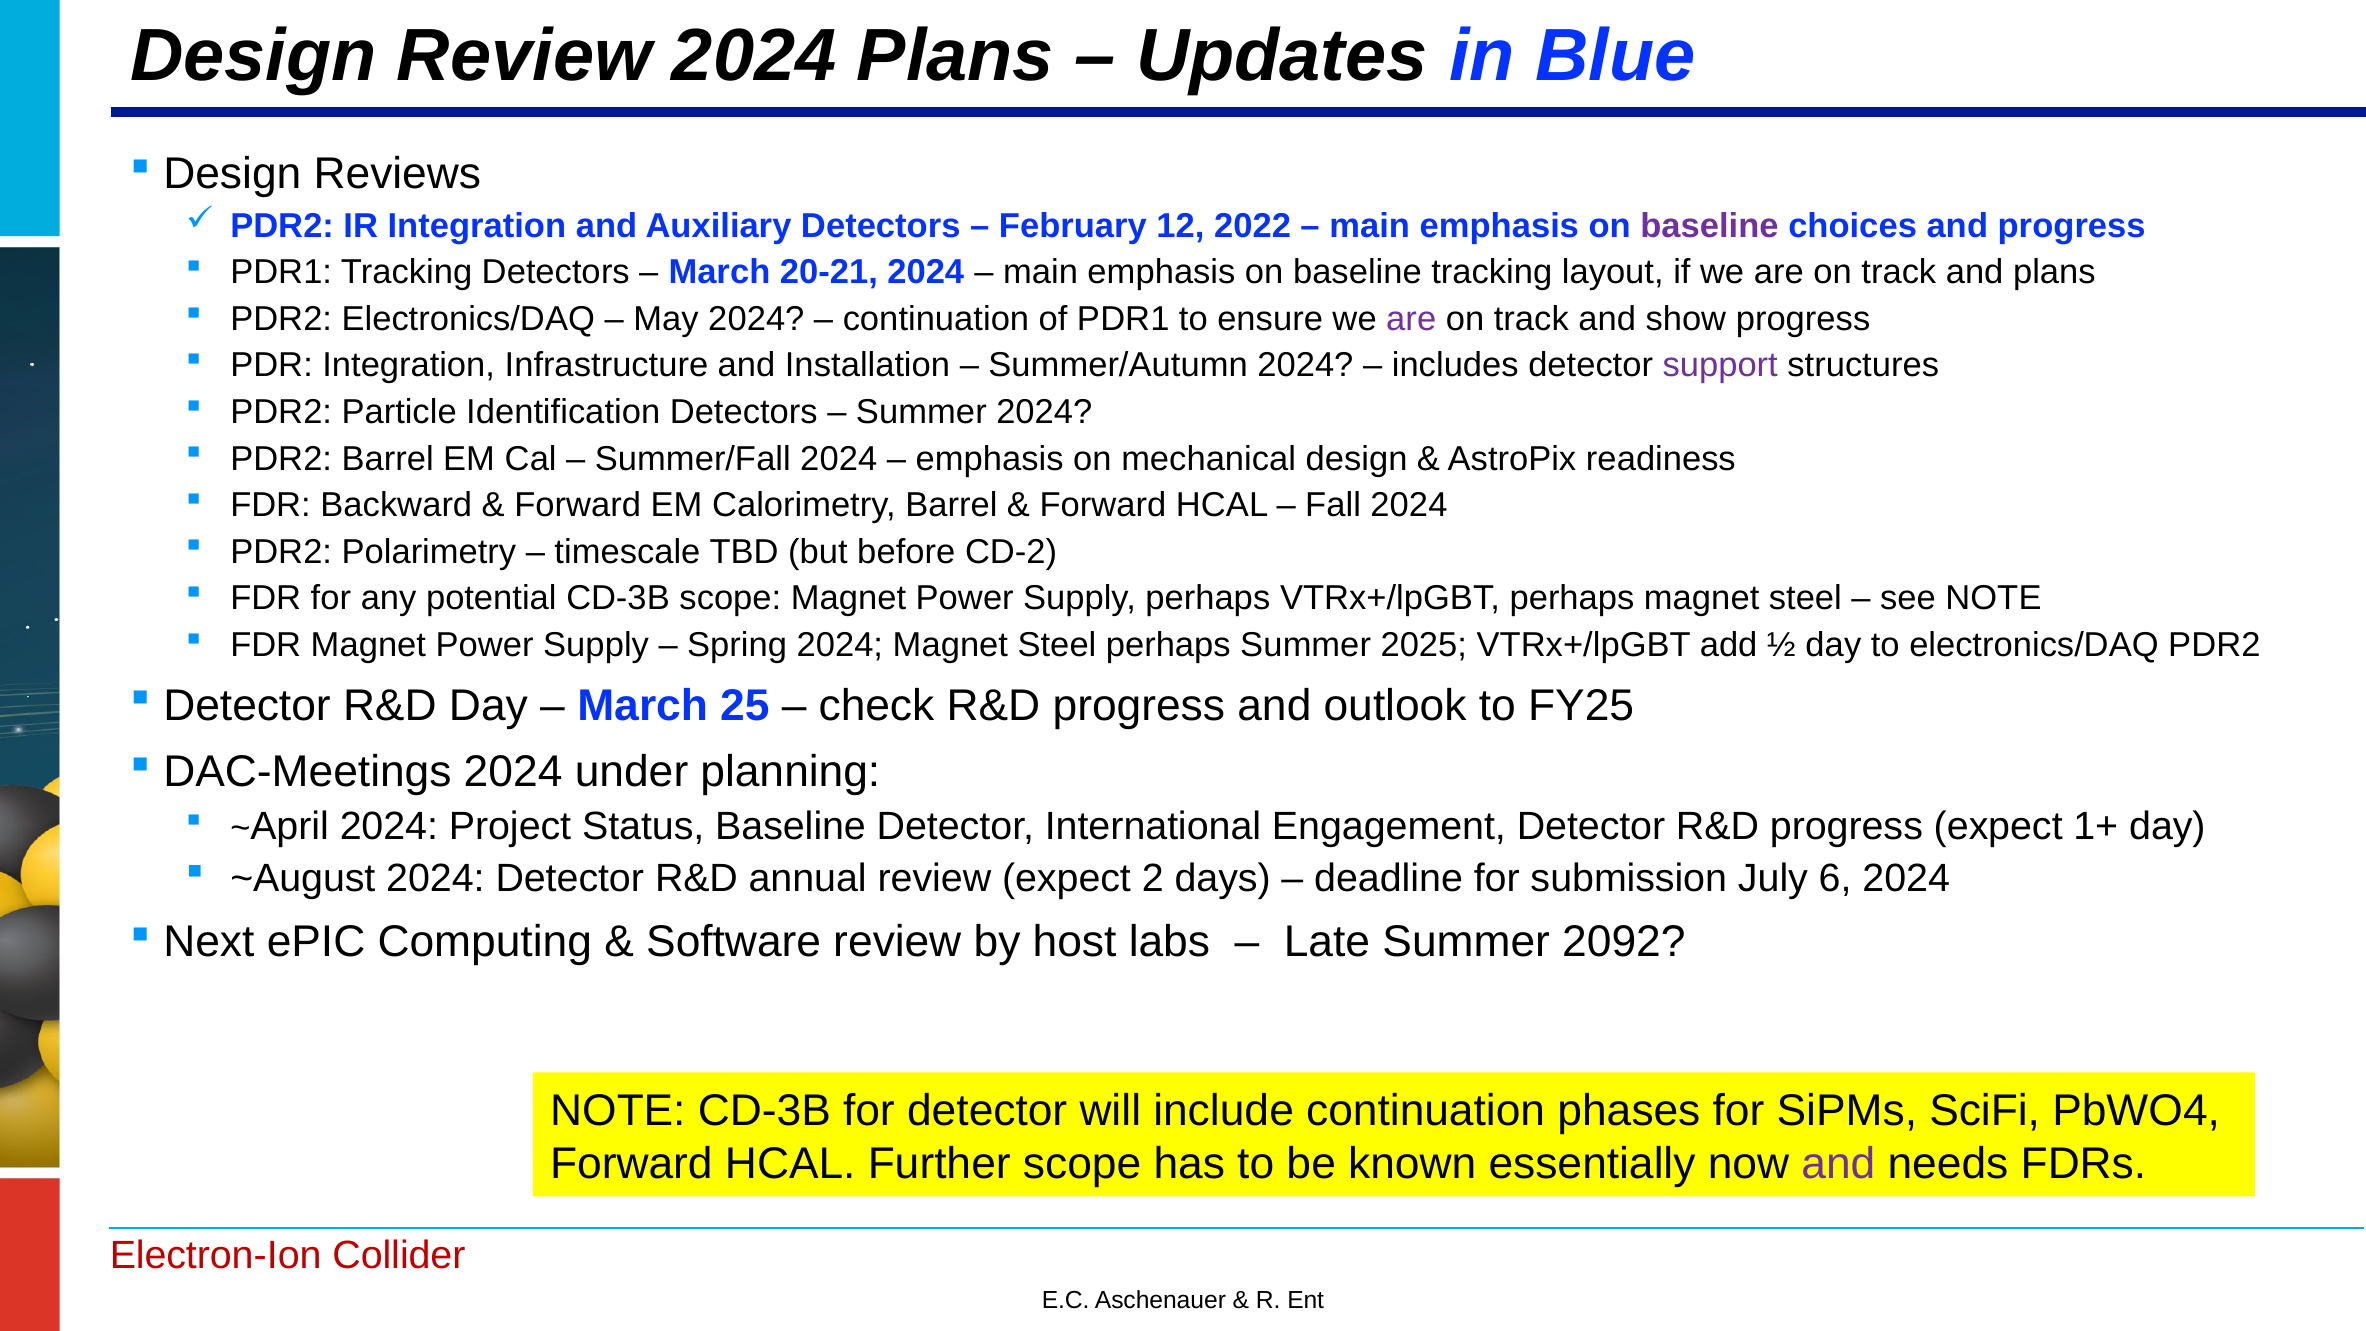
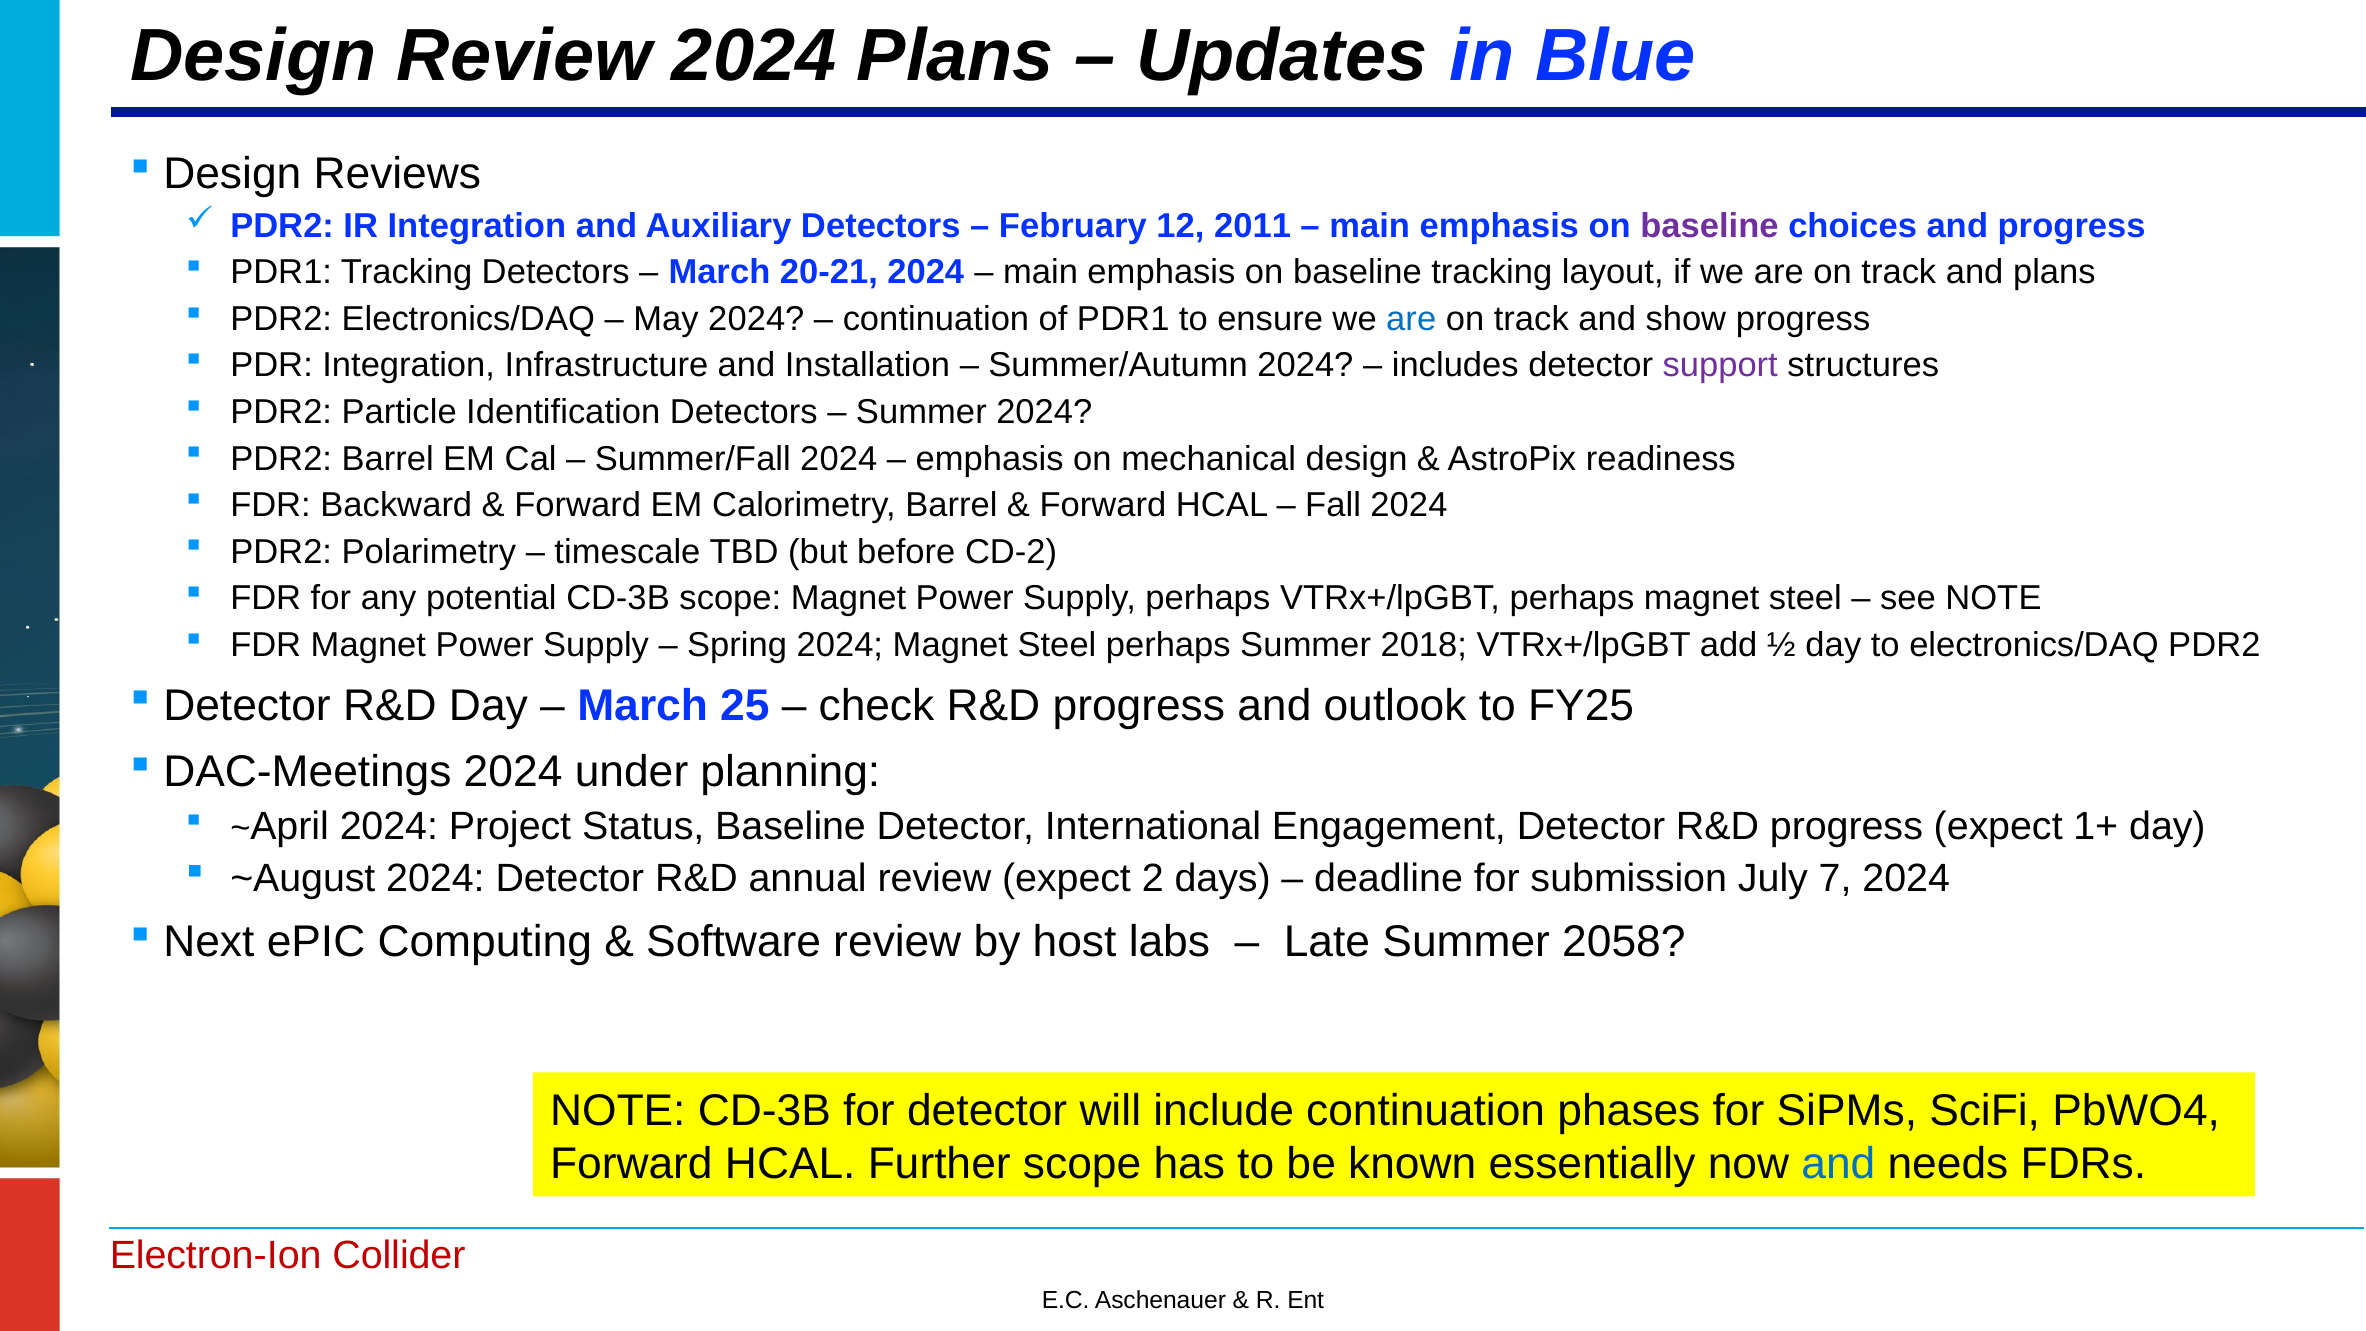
2022: 2022 -> 2011
are at (1411, 319) colour: purple -> blue
2025: 2025 -> 2018
6: 6 -> 7
2092: 2092 -> 2058
and at (1838, 1164) colour: purple -> blue
